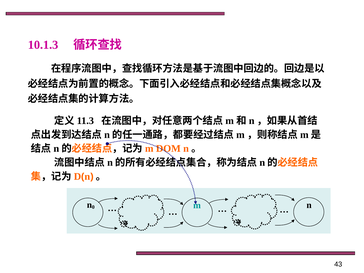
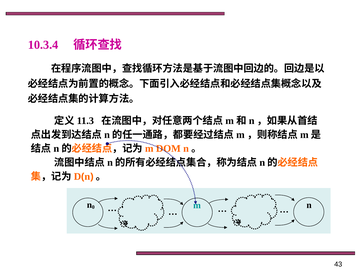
10.1.3: 10.1.3 -> 10.3.4
